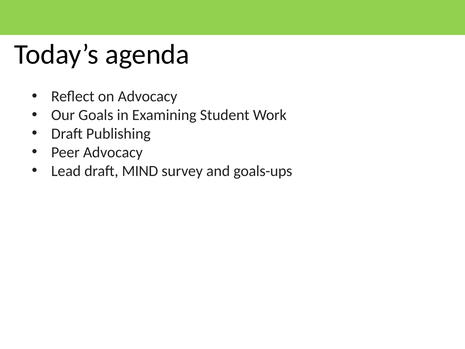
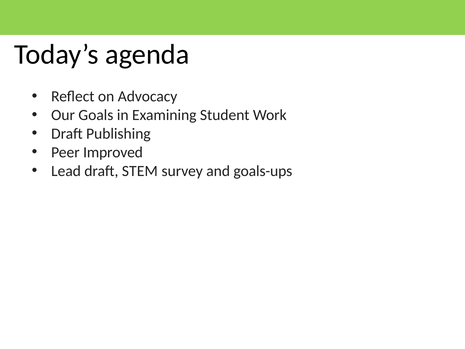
Peer Advocacy: Advocacy -> Improved
MIND: MIND -> STEM
